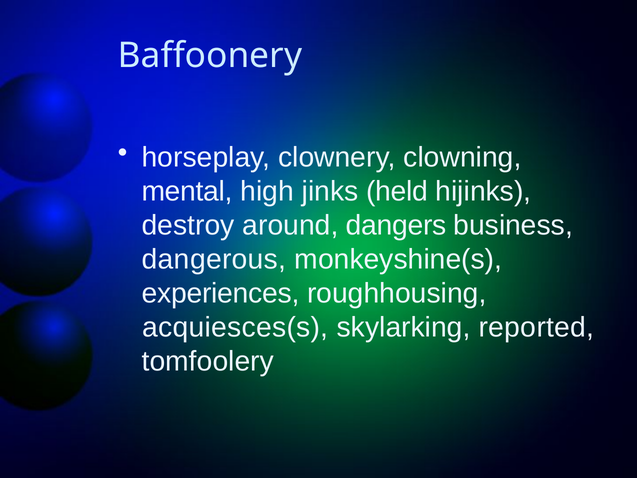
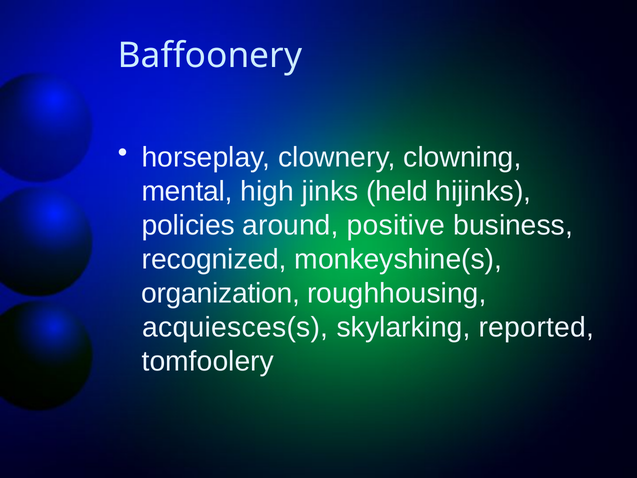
destroy: destroy -> policies
dangers: dangers -> positive
dangerous: dangerous -> recognized
experiences: experiences -> organization
